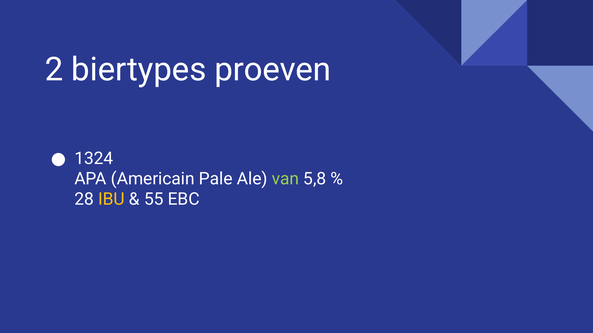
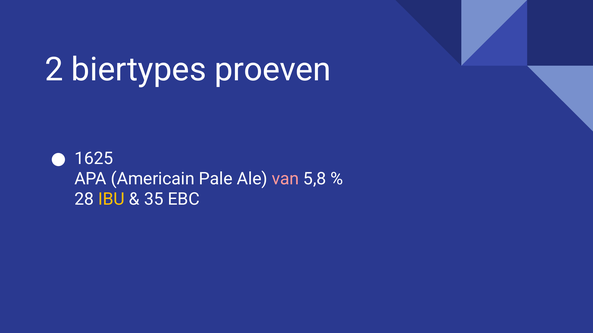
1324: 1324 -> 1625
van colour: light green -> pink
55: 55 -> 35
